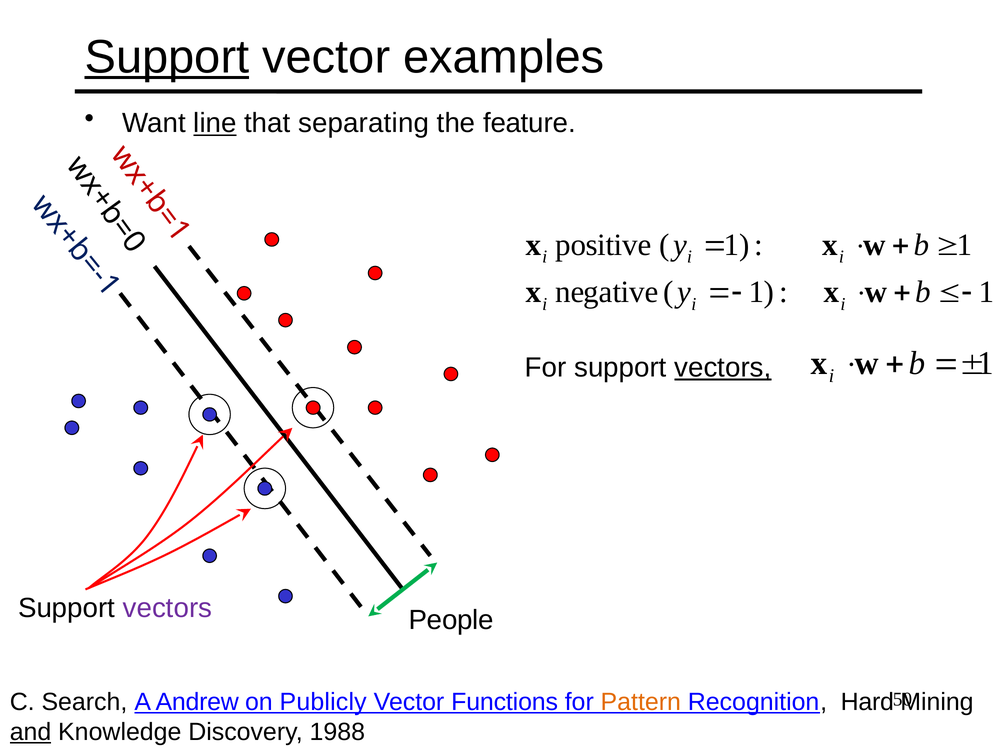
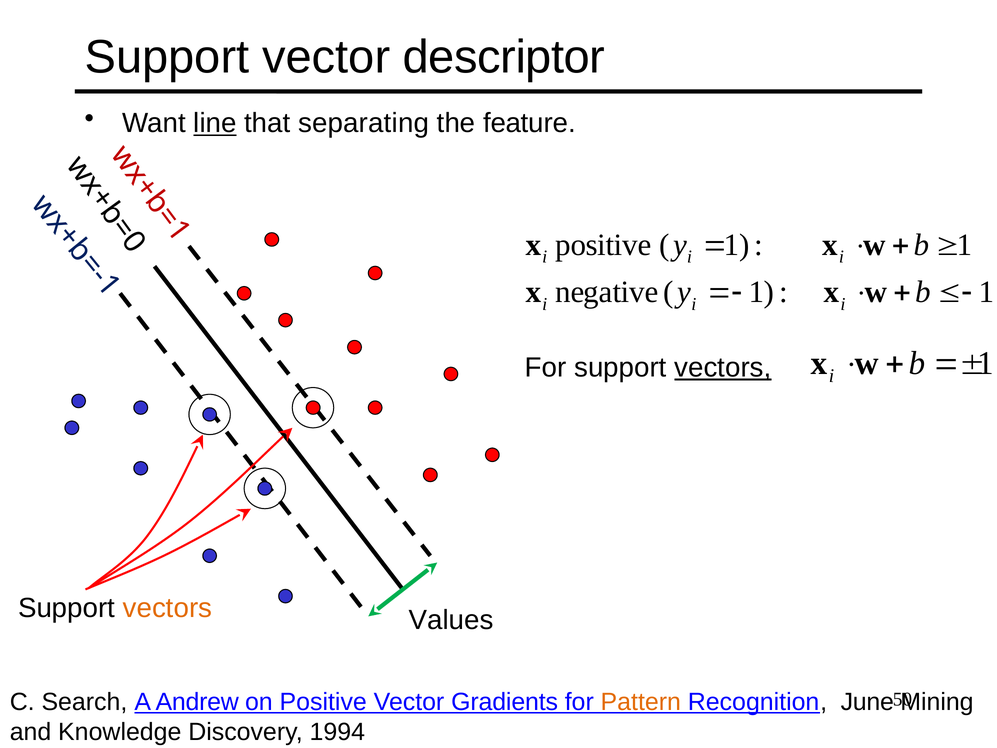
Support at (167, 57) underline: present -> none
examples: examples -> descriptor
vectors at (168, 608) colour: purple -> orange
People: People -> Values
on Publicly: Publicly -> Positive
Functions: Functions -> Gradients
Hard: Hard -> June
and underline: present -> none
1988: 1988 -> 1994
